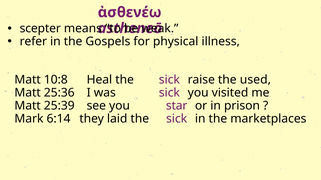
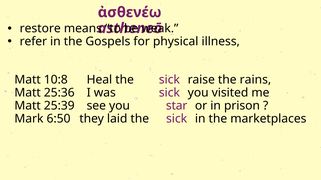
scepter: scepter -> restore
used: used -> rains
6:14: 6:14 -> 6:50
